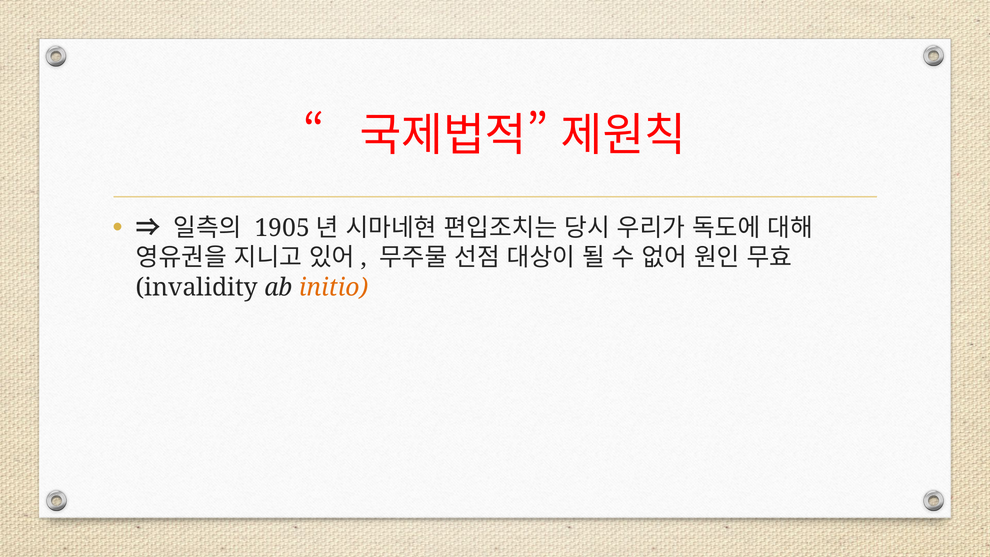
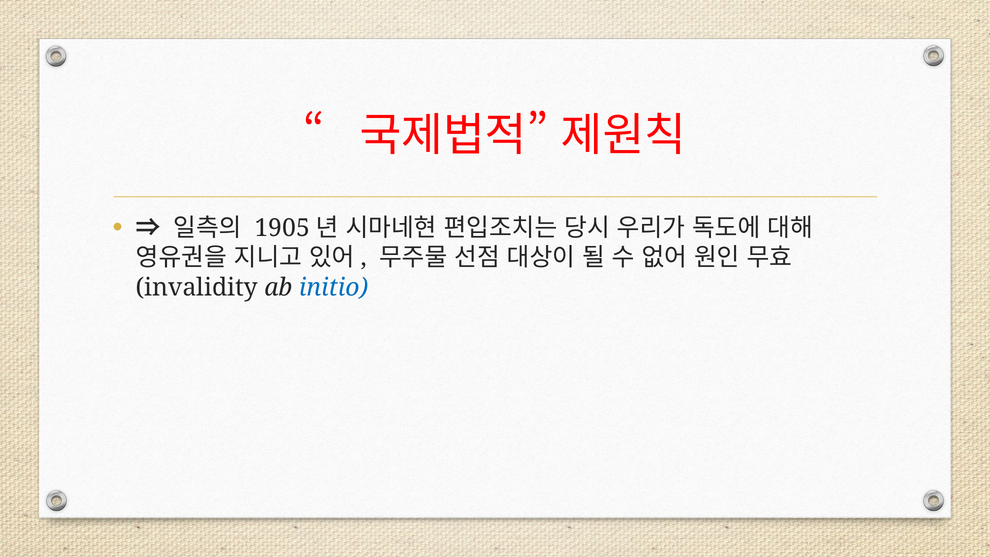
initio colour: orange -> blue
